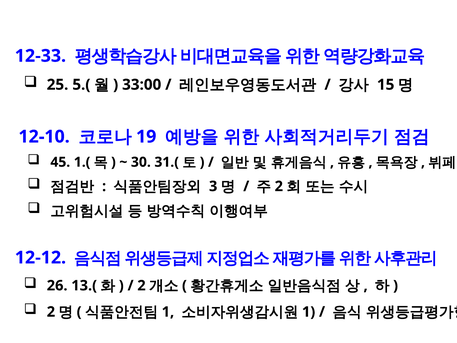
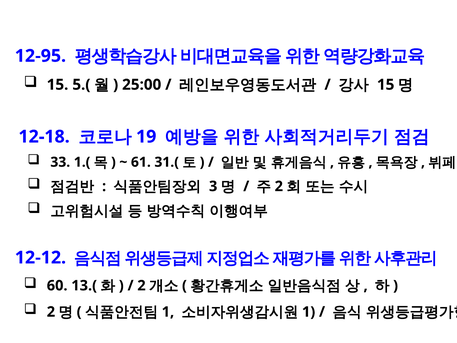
12-33: 12-33 -> 12-95
25 at (58, 85): 25 -> 15
33:00: 33:00 -> 25:00
12-10: 12-10 -> 12-18
45: 45 -> 33
30: 30 -> 61
26: 26 -> 60
